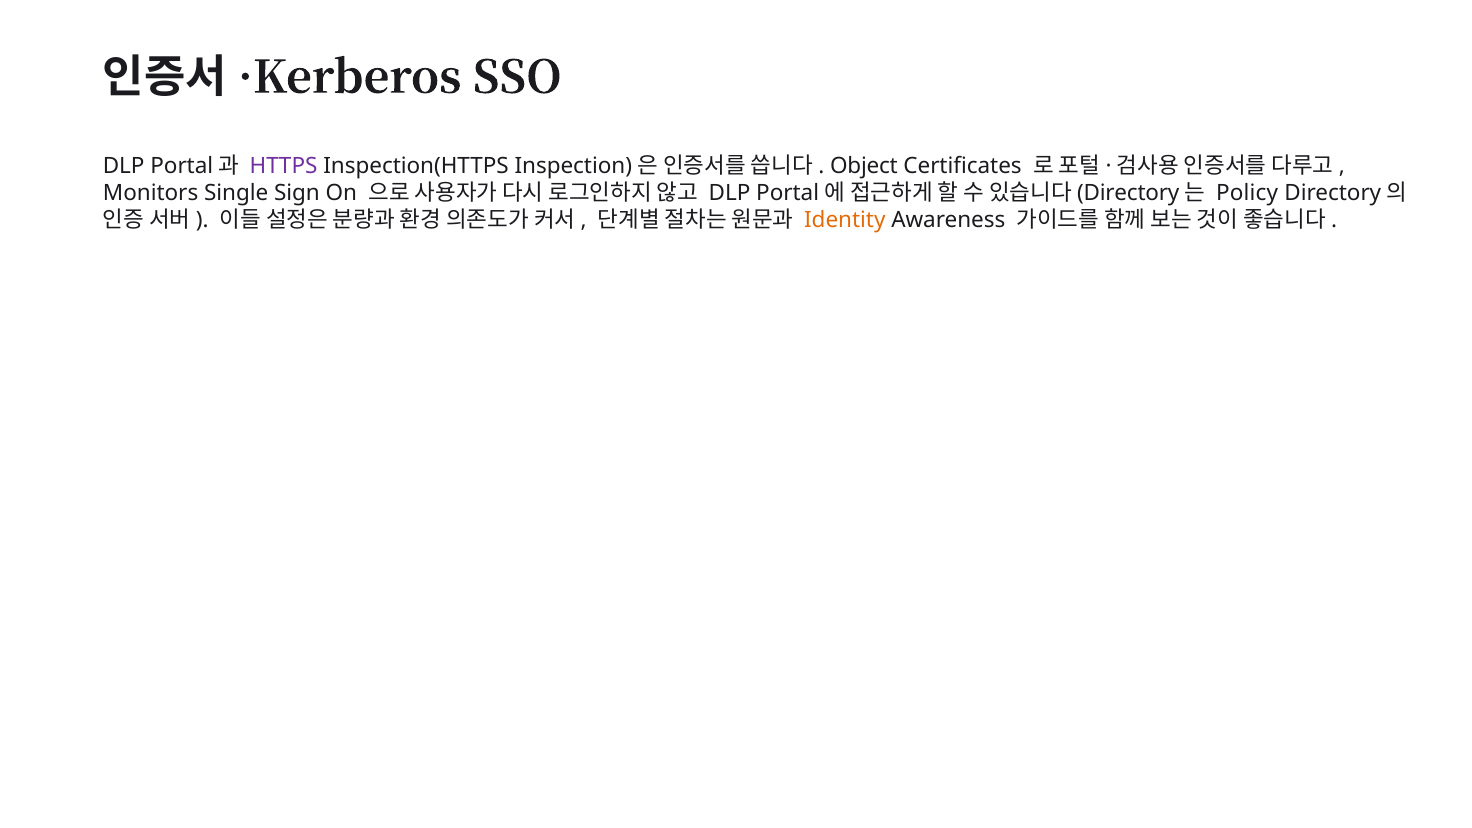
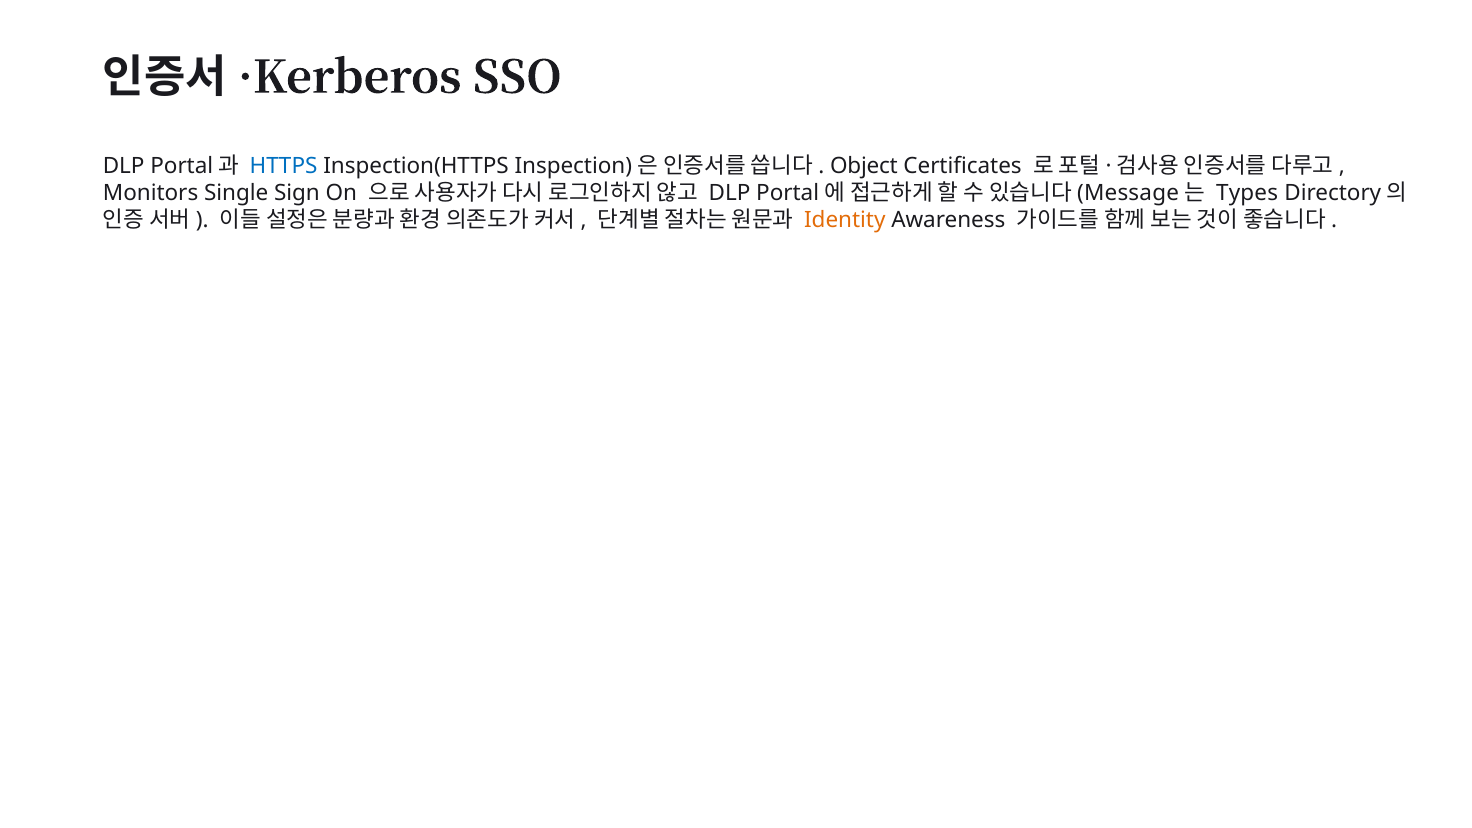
HTTPS colour: purple -> blue
Directory at (1128, 193): Directory -> Message
Policy: Policy -> Types
